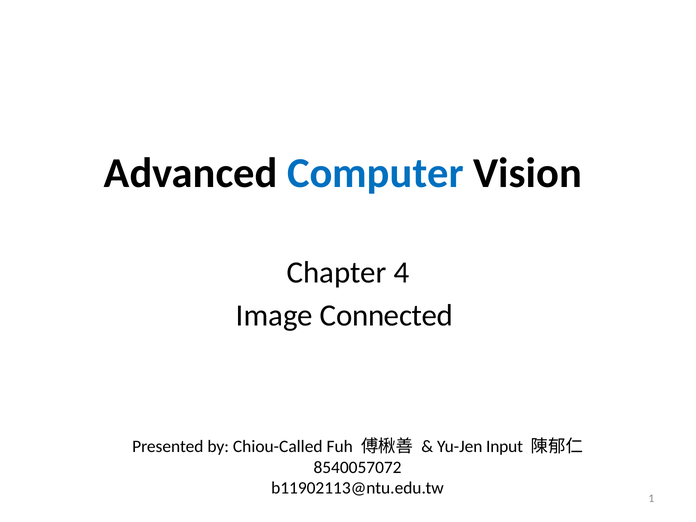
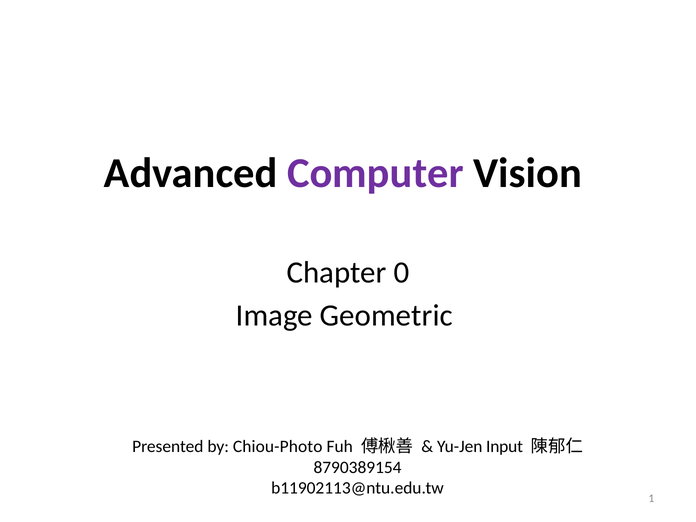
Computer colour: blue -> purple
4: 4 -> 0
Connected: Connected -> Geometric
Chiou-Called: Chiou-Called -> Chiou-Photo
8540057072: 8540057072 -> 8790389154
